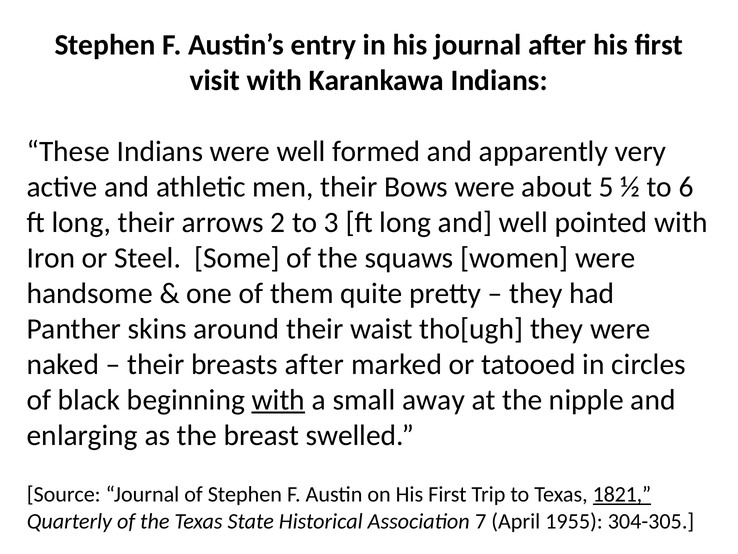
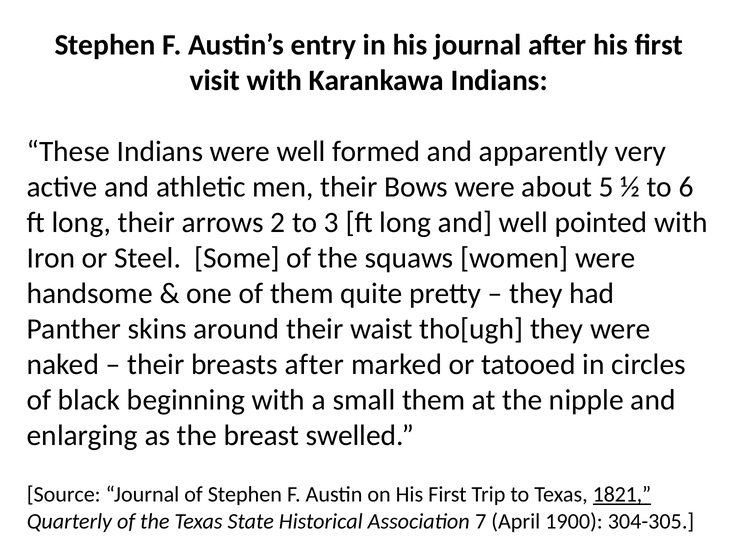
with at (278, 400) underline: present -> none
small away: away -> them
1955: 1955 -> 1900
